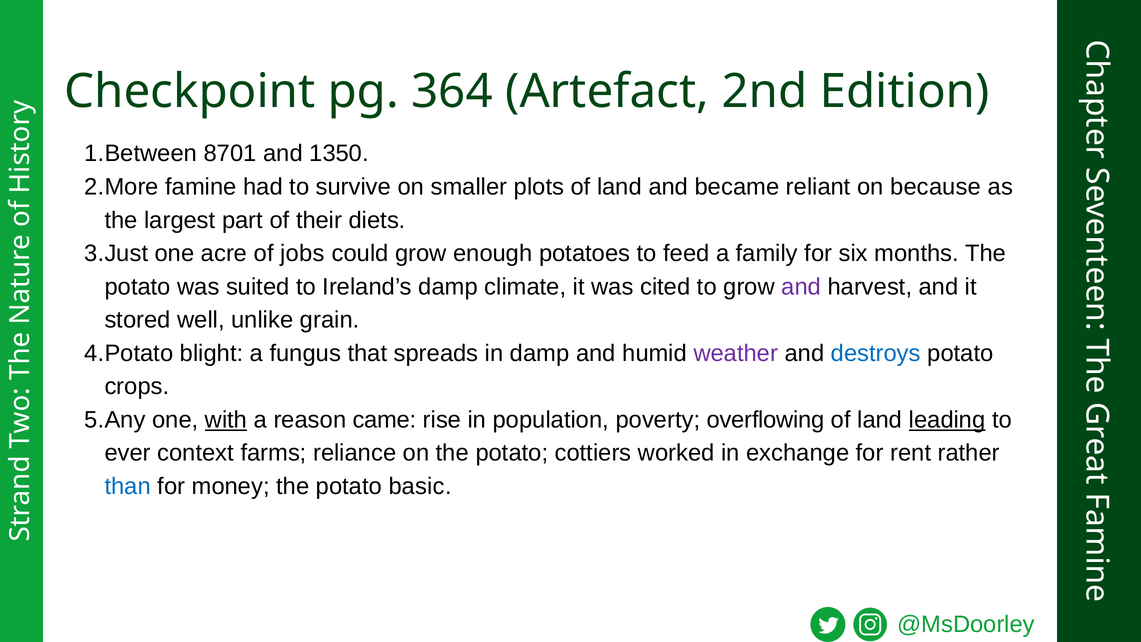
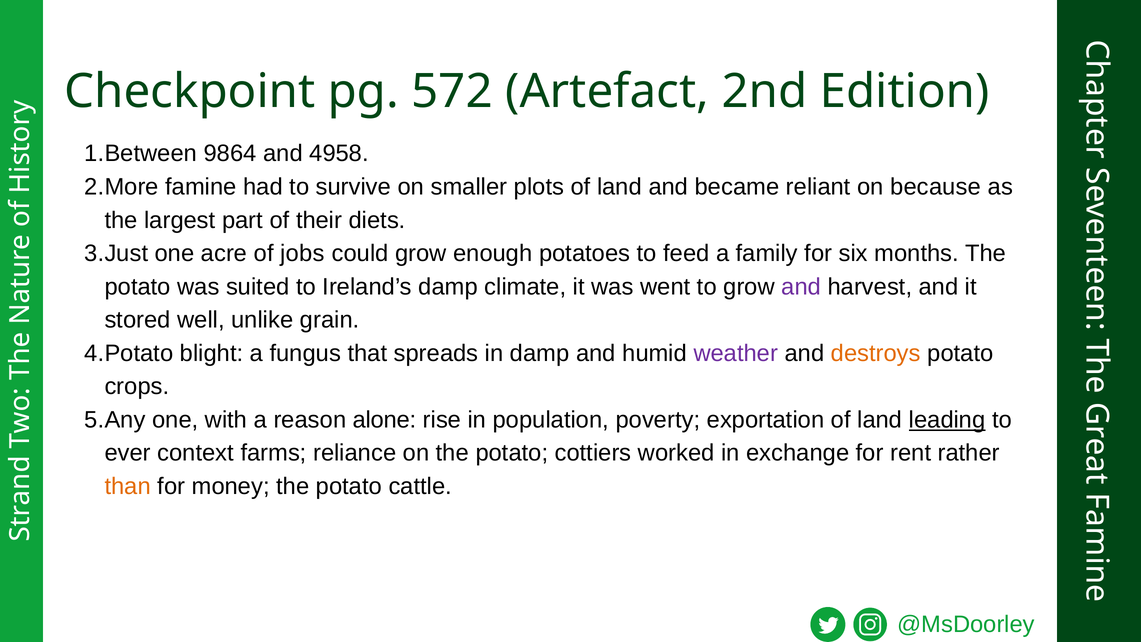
364: 364 -> 572
8701: 8701 -> 9864
1350: 1350 -> 4958
cited: cited -> went
destroys colour: blue -> orange
with underline: present -> none
came: came -> alone
overflowing: overflowing -> exportation
than colour: blue -> orange
basic: basic -> cattle
